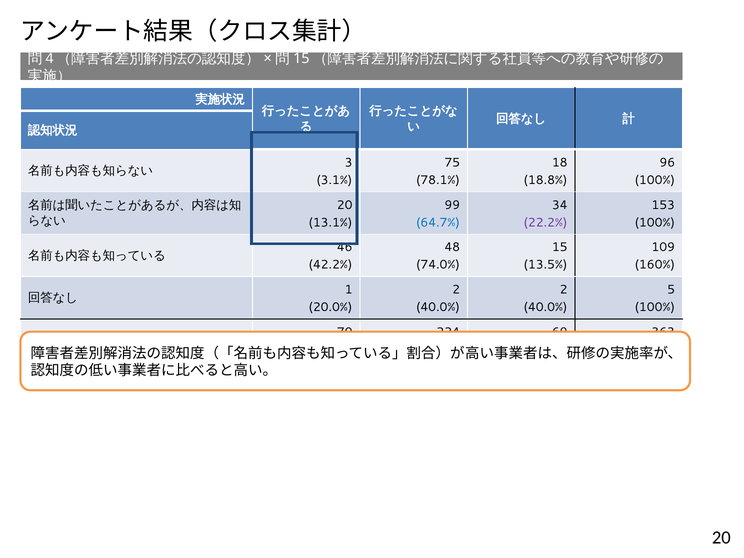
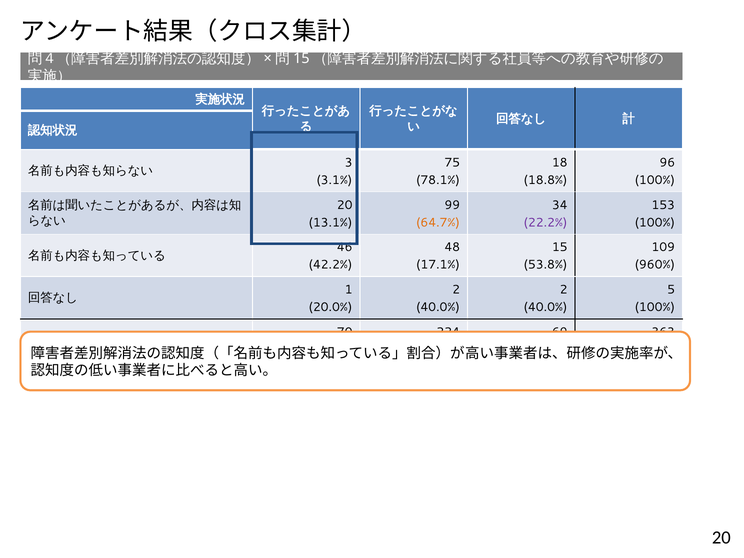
64.7% colour: blue -> orange
74.0%: 74.0% -> 17.1%
13.5%: 13.5% -> 53.8%
160%: 160% -> 960%
